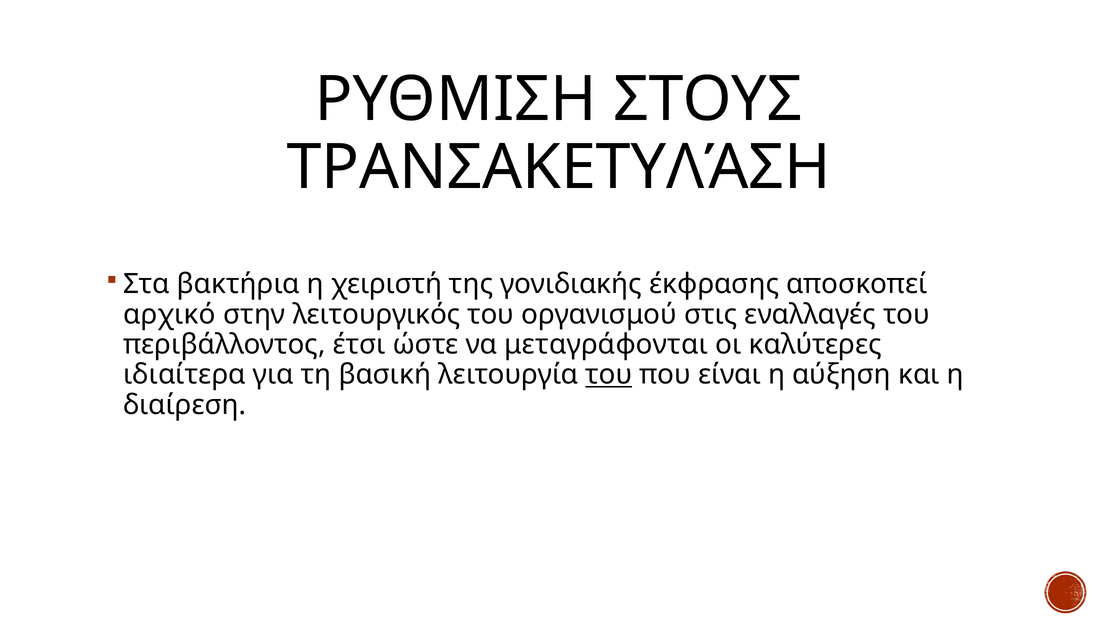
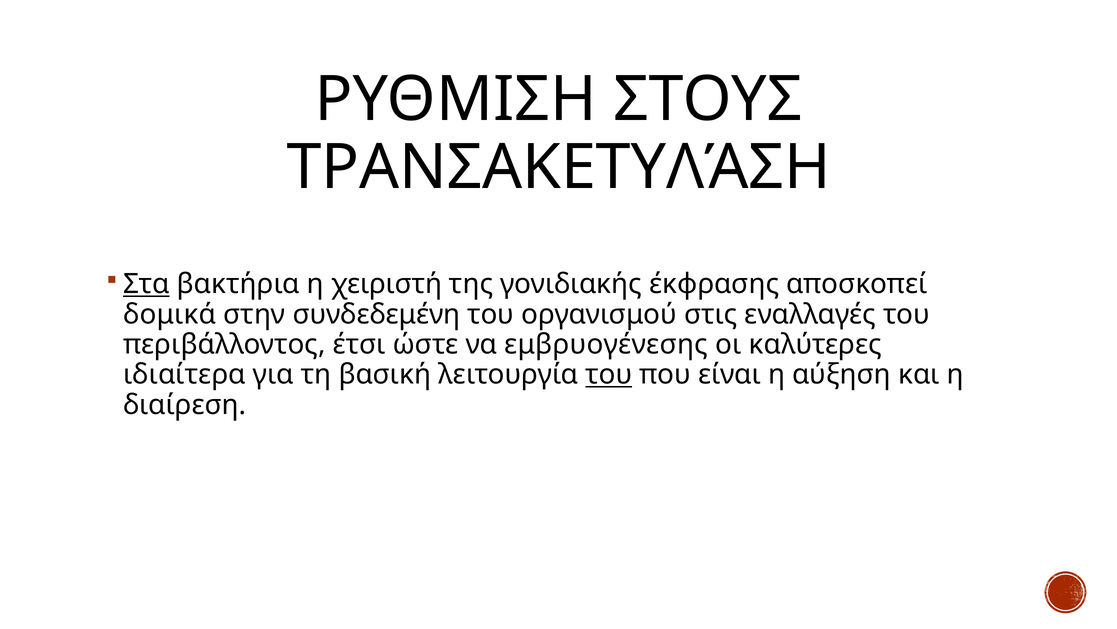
Στα underline: none -> present
αρχικό: αρχικό -> δομικά
λειτουργικός: λειτουργικός -> συνδεδεμένη
μεταγράφονται: μεταγράφονται -> εμβρυογένεσης
